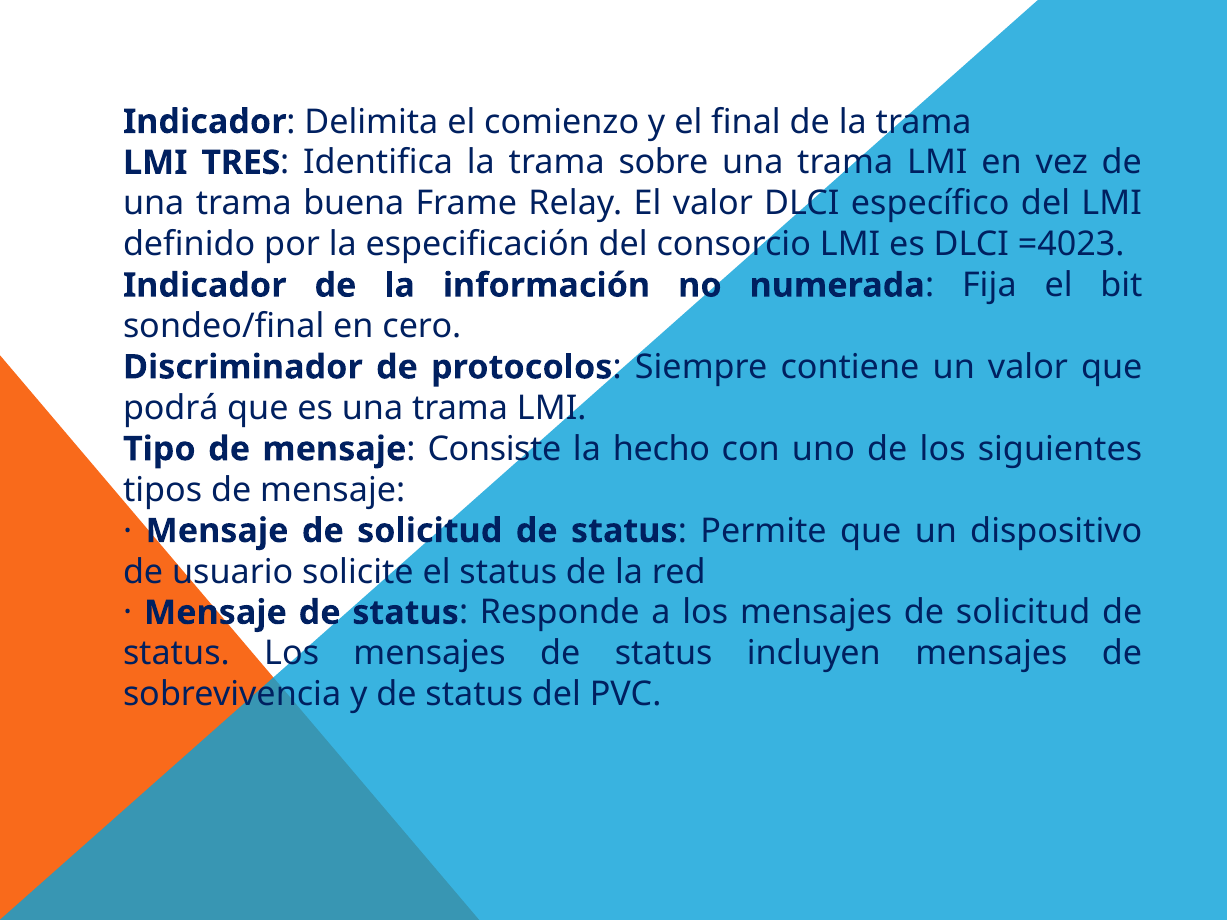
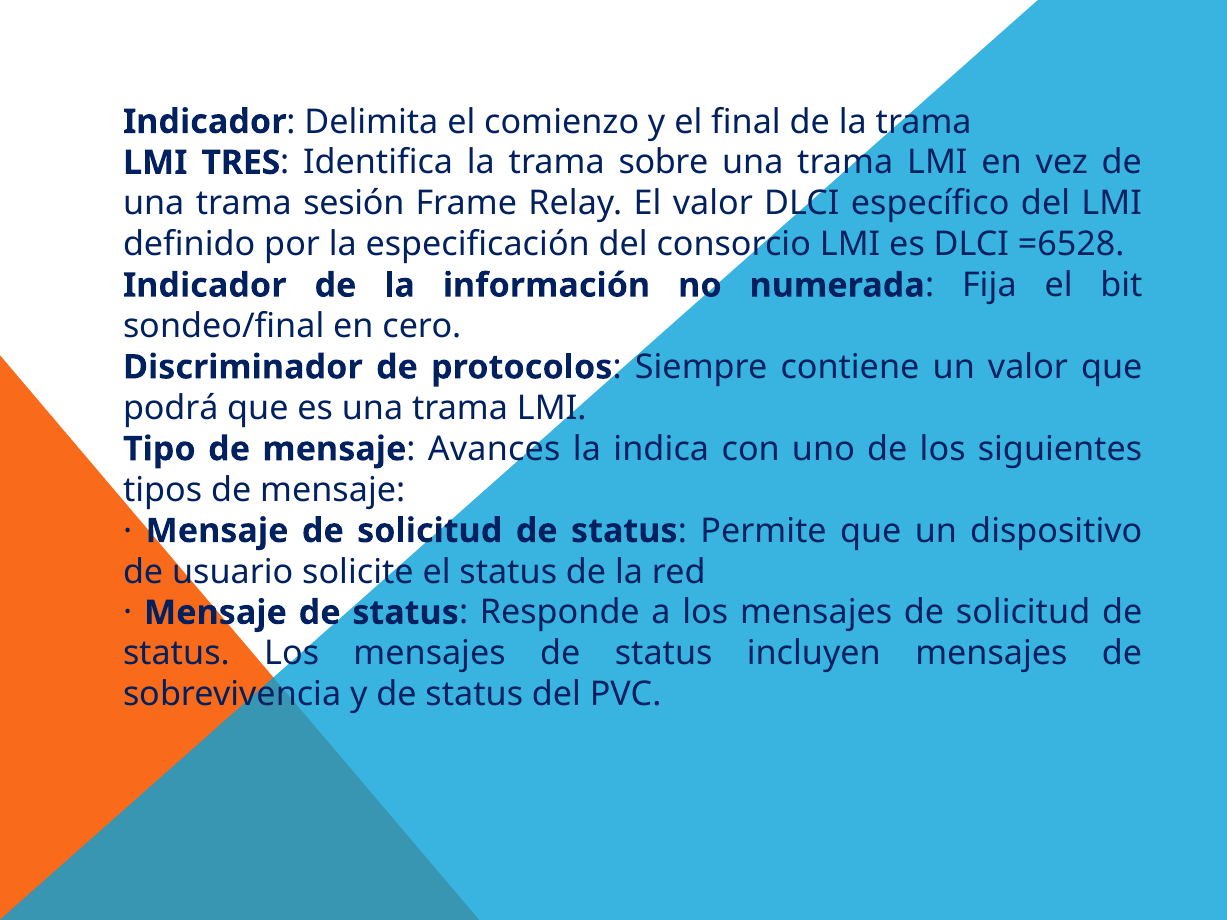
buena: buena -> sesión
=4023: =4023 -> =6528
Consiste: Consiste -> Avances
hecho: hecho -> indica
